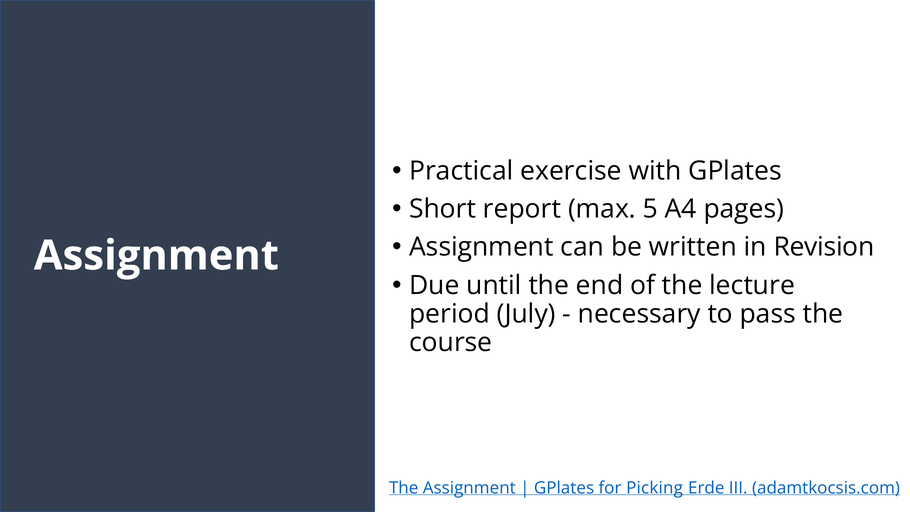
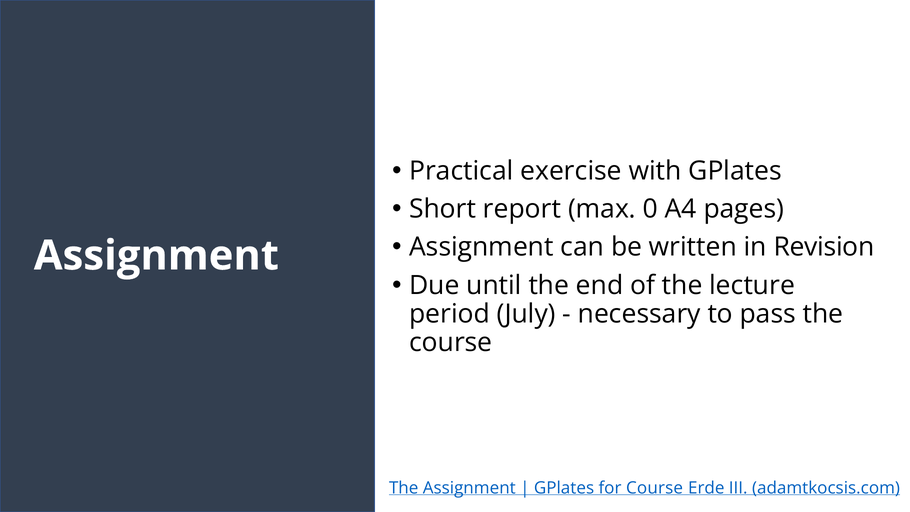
5: 5 -> 0
for Picking: Picking -> Course
